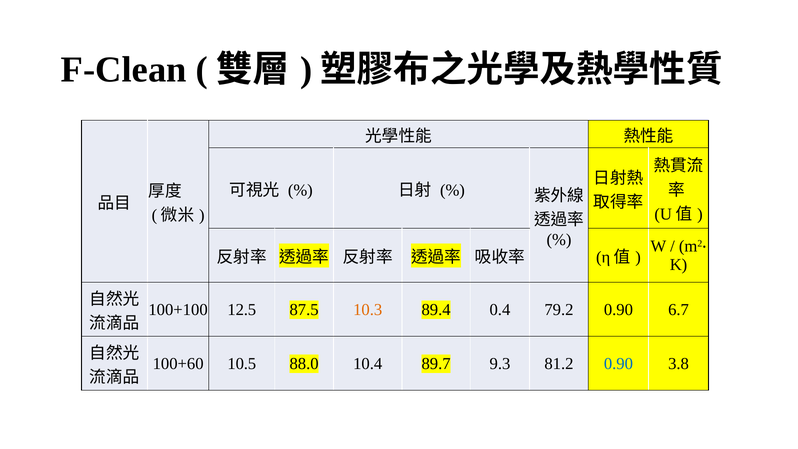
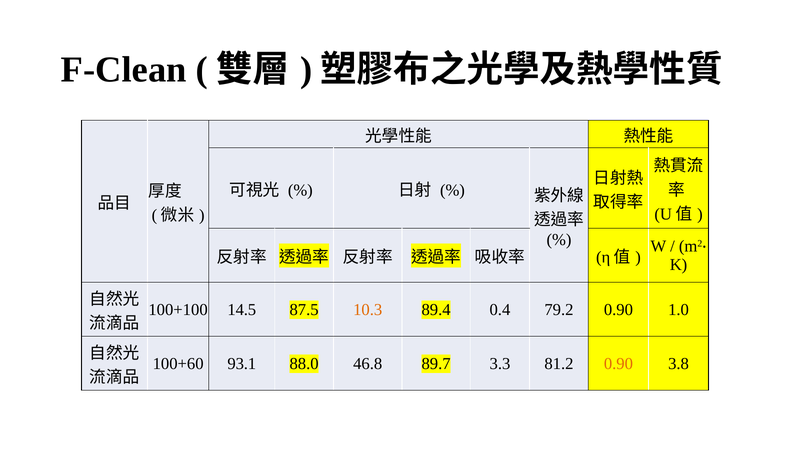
12.5: 12.5 -> 14.5
6.7: 6.7 -> 1.0
10.5: 10.5 -> 93.1
10.4: 10.4 -> 46.8
9.3: 9.3 -> 3.3
0.90 at (618, 364) colour: blue -> orange
